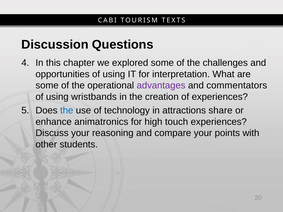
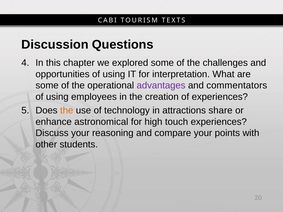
wristbands: wristbands -> employees
the at (67, 111) colour: blue -> orange
animatronics: animatronics -> astronomical
